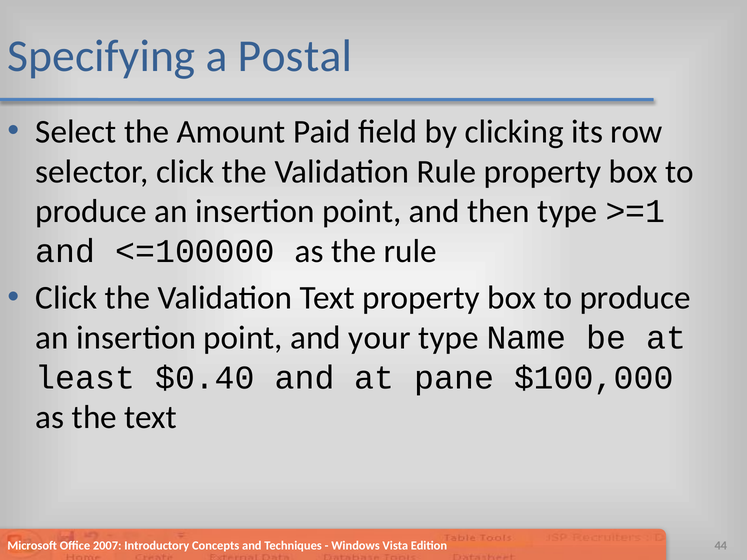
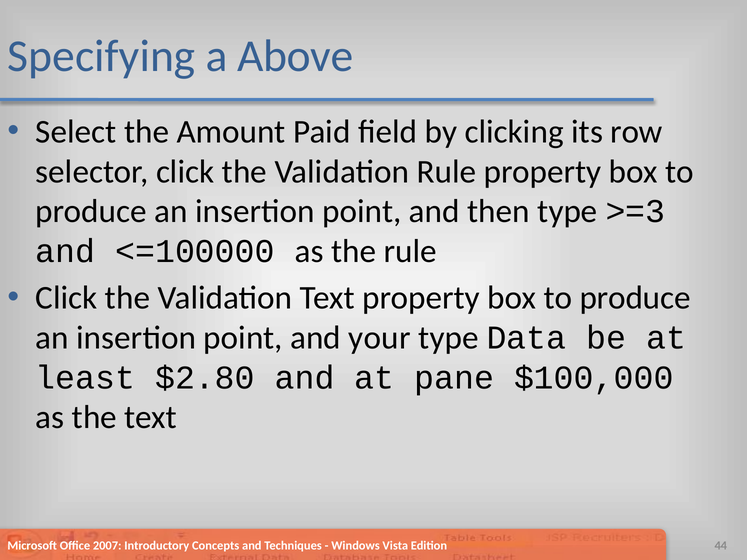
Postal: Postal -> Above
>=1: >=1 -> >=3
Name: Name -> Data
$0.40: $0.40 -> $2.80
